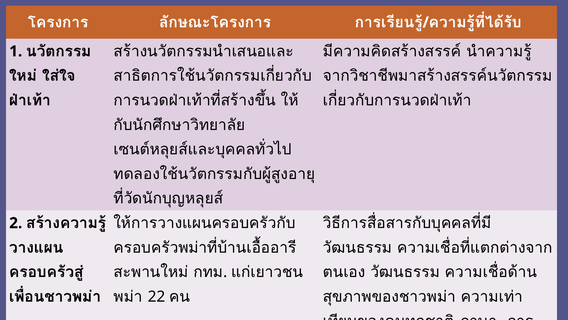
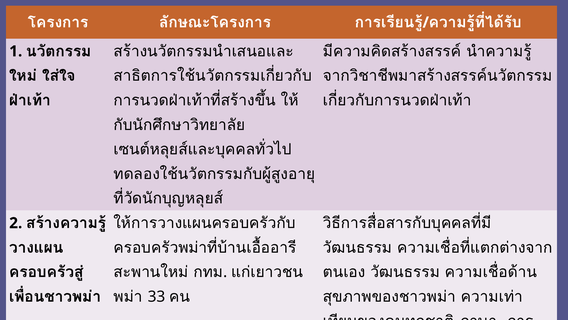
22: 22 -> 33
